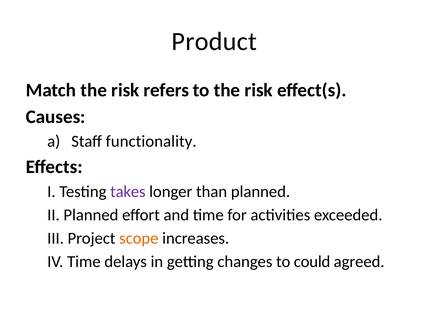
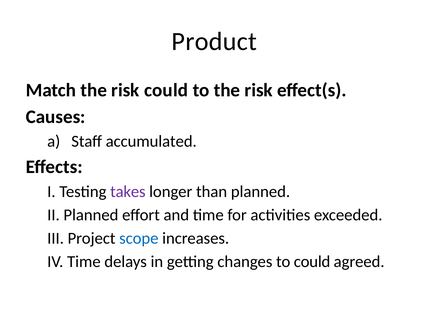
risk refers: refers -> could
functionality: functionality -> accumulated
scope colour: orange -> blue
